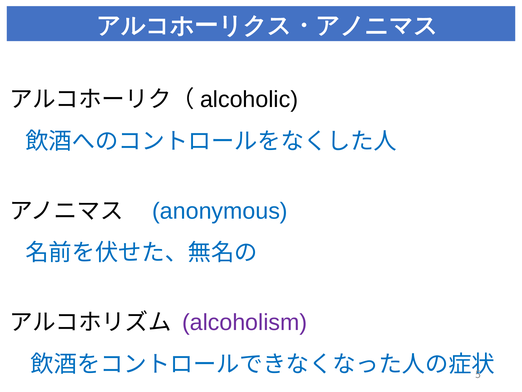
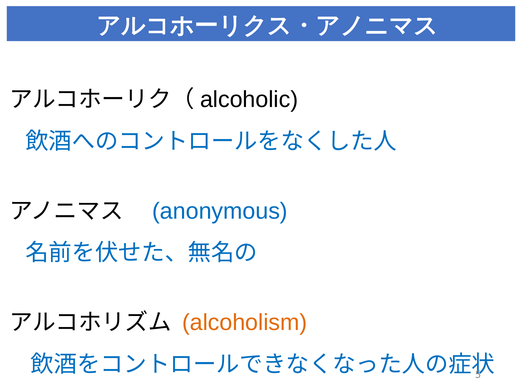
alcoholism colour: purple -> orange
